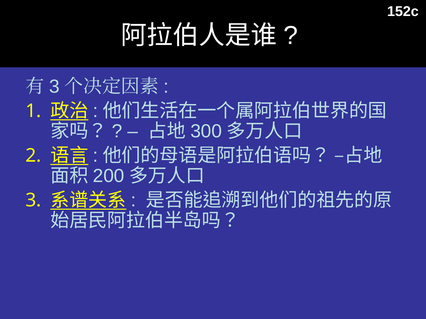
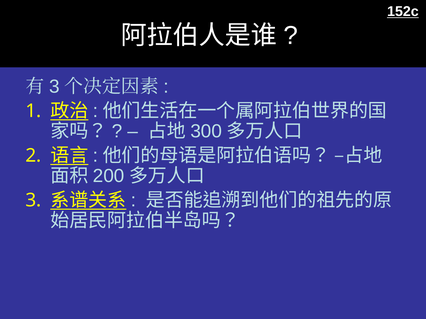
152c underline: none -> present
